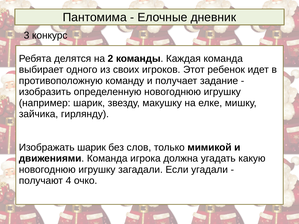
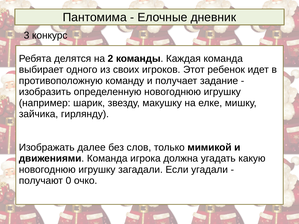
Изображать шарик: шарик -> далее
4: 4 -> 0
